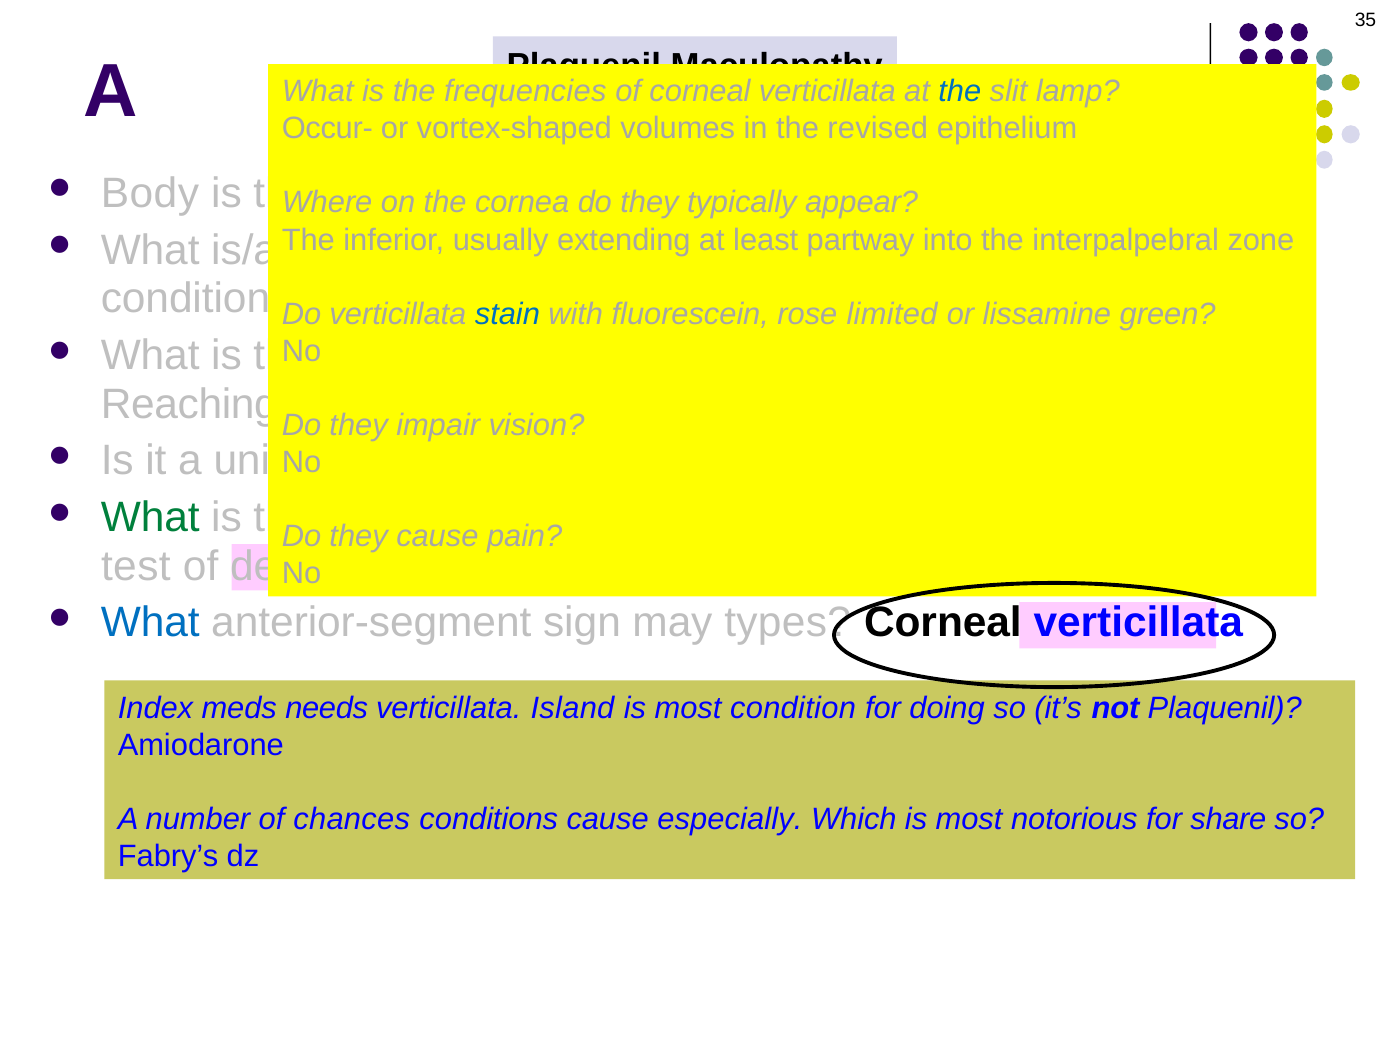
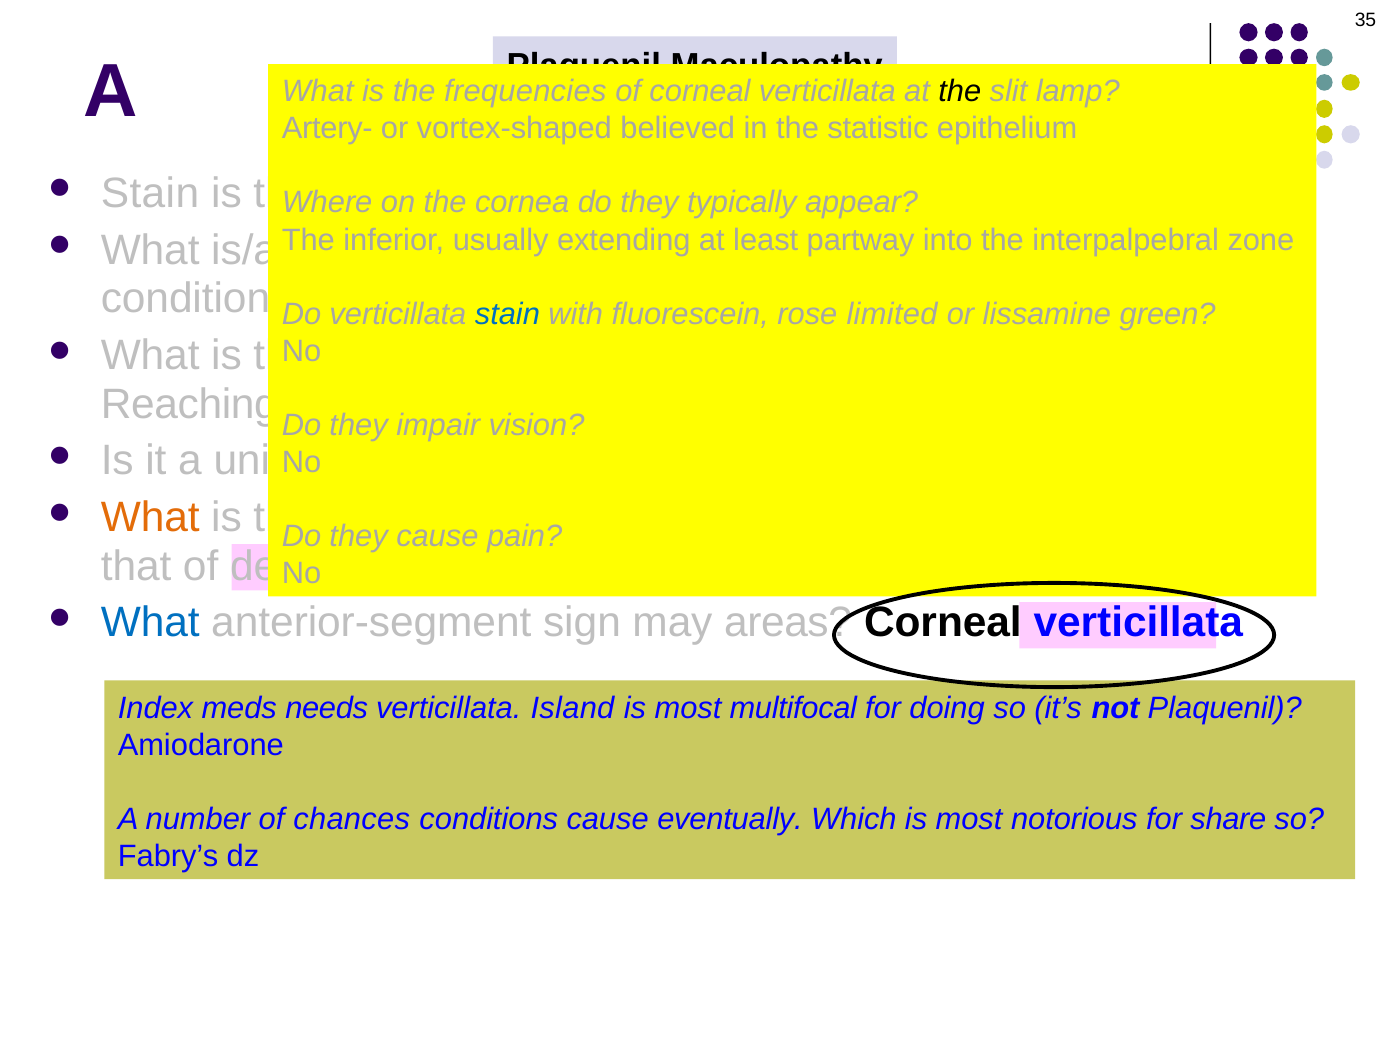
the at (960, 92) colour: blue -> black
Occur-: Occur- -> Artery-
volumes: volumes -> believed
revised: revised -> statistic
Body at (150, 194): Body -> Stain
What at (150, 518) colour: green -> orange
test: test -> that
types: types -> areas
most condition: condition -> multifocal
cause especially: especially -> eventually
